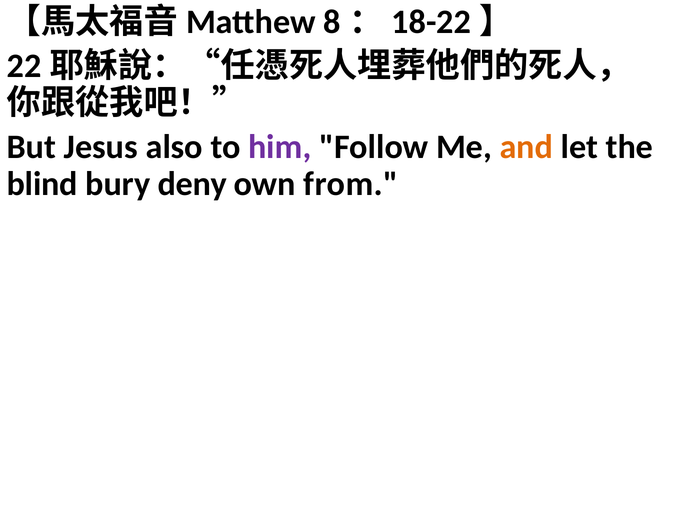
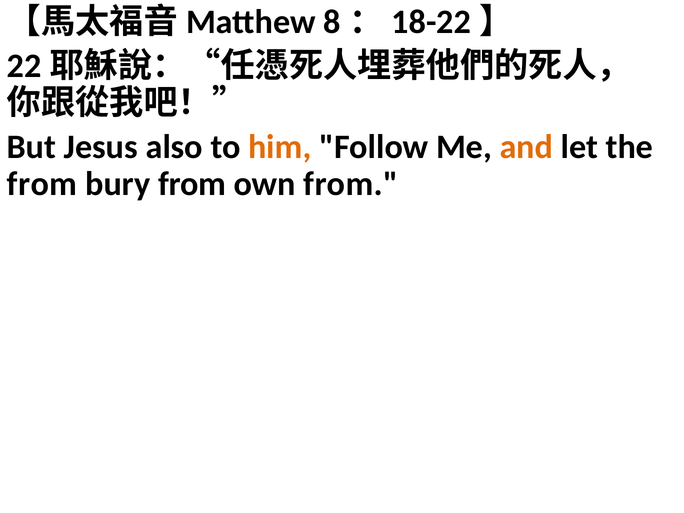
him colour: purple -> orange
blind at (42, 184): blind -> from
bury deny: deny -> from
